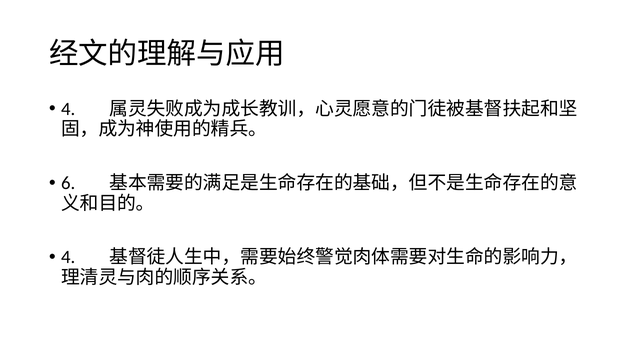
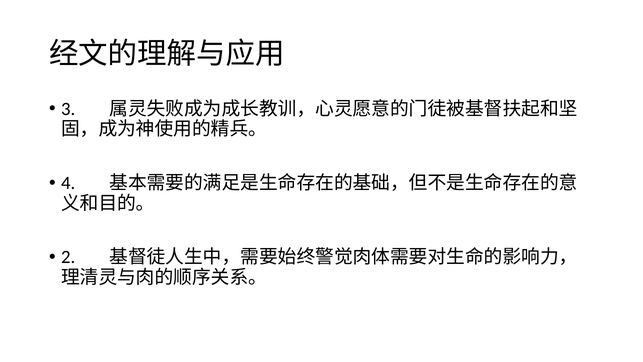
4 at (68, 109): 4 -> 3
6: 6 -> 4
4 at (68, 257): 4 -> 2
